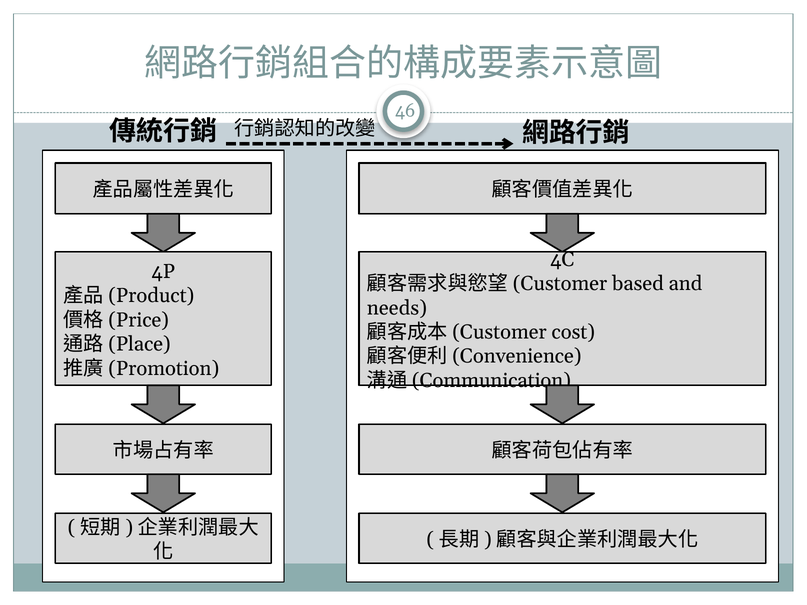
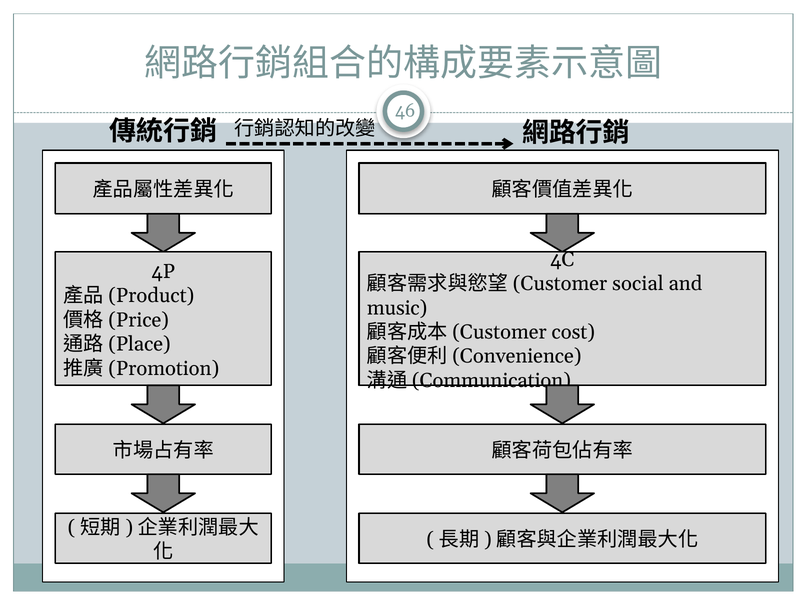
based: based -> social
needs: needs -> music
